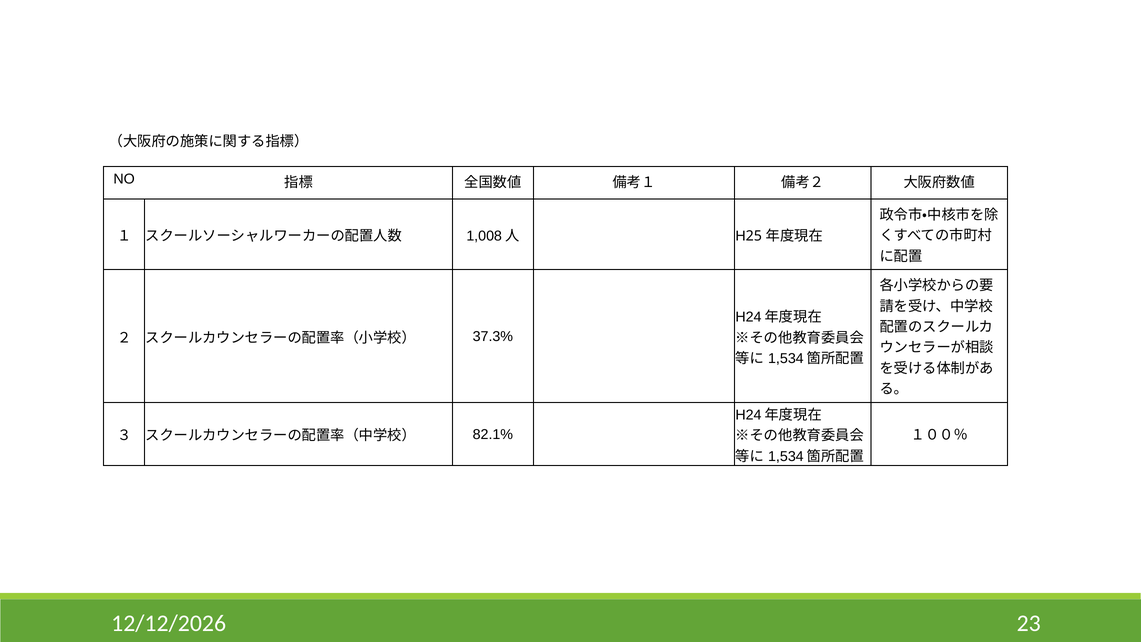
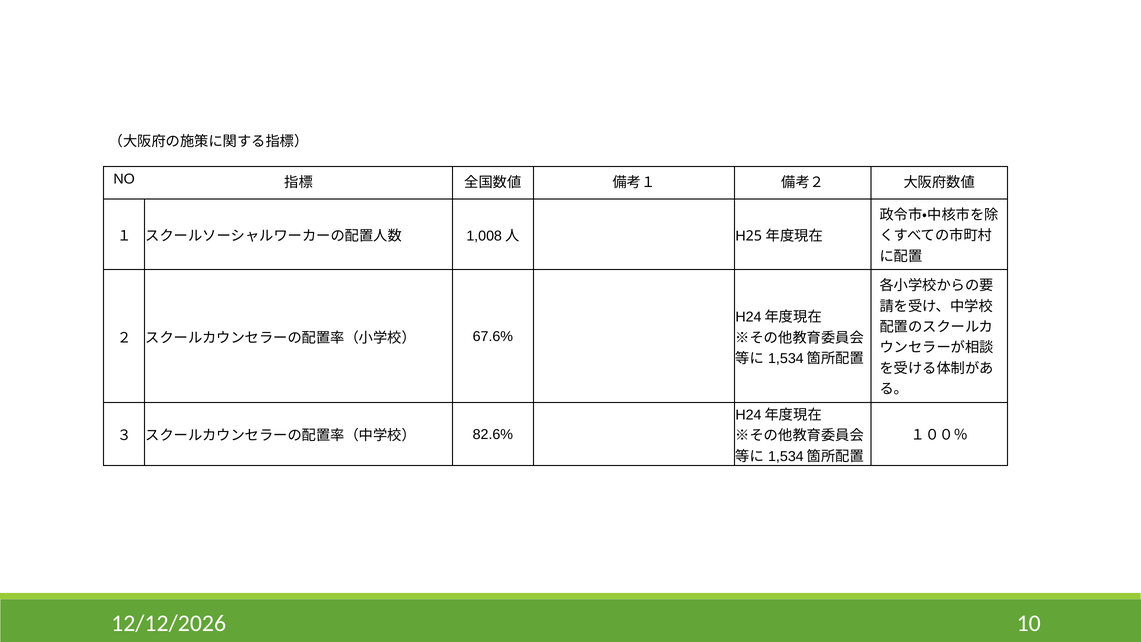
37.3%: 37.3% -> 67.6%
82.1%: 82.1% -> 82.6%
23: 23 -> 10
